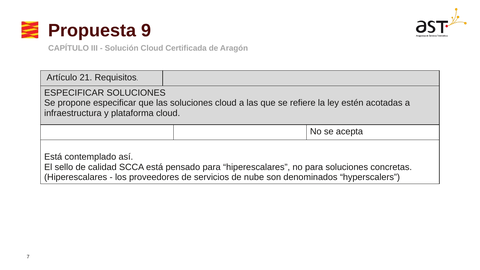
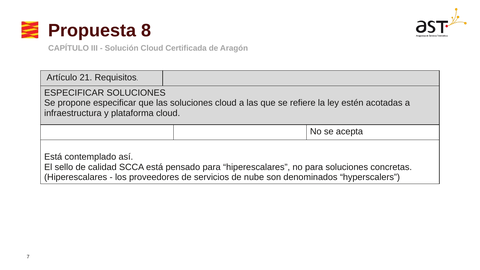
9: 9 -> 8
